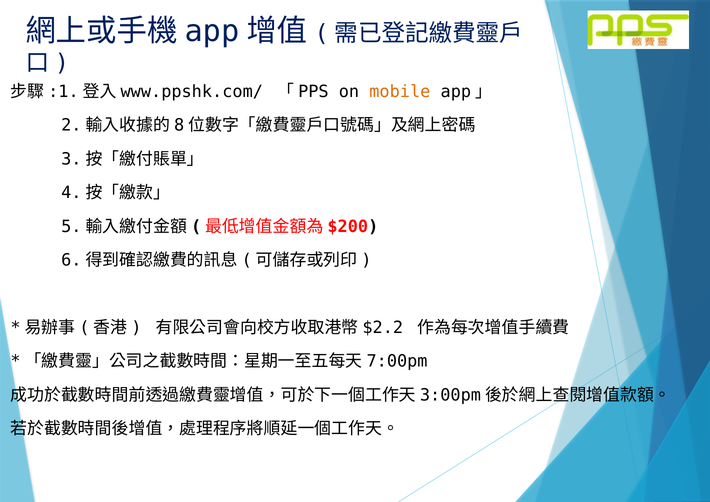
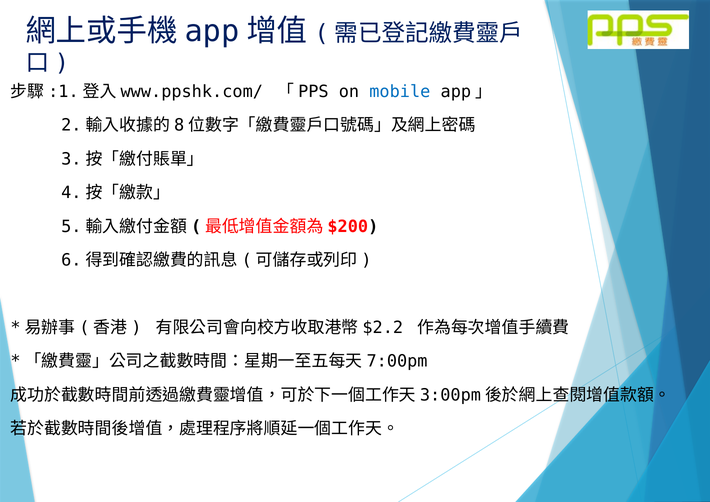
mobile colour: orange -> blue
